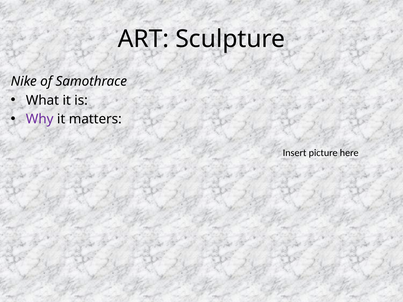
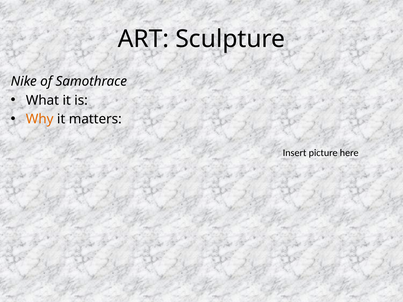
Why colour: purple -> orange
